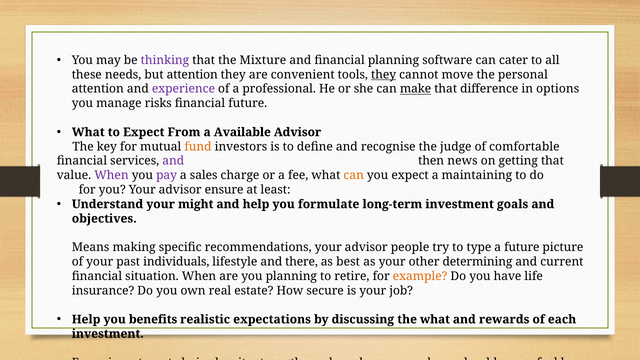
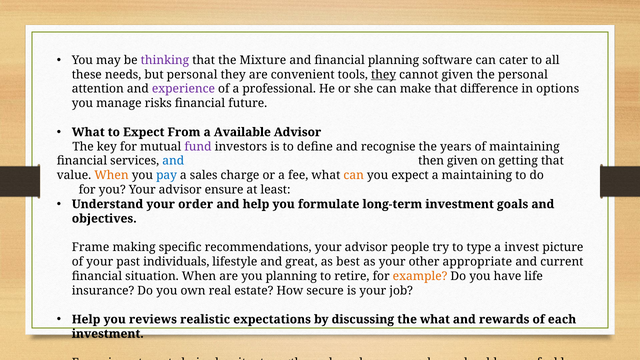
but attention: attention -> personal
cannot move: move -> given
make underline: present -> none
fund colour: orange -> purple
judge: judge -> years
of comfortable: comfortable -> maintaining
and at (173, 161) colour: purple -> blue
then news: news -> given
When at (111, 175) colour: purple -> orange
pay colour: purple -> blue
might: might -> order
Means: Means -> Frame
a future: future -> invest
there: there -> great
determining: determining -> appropriate
benefits: benefits -> reviews
